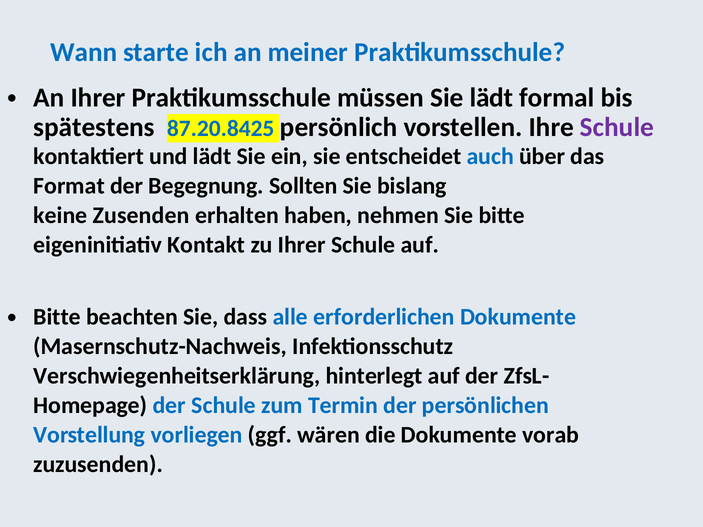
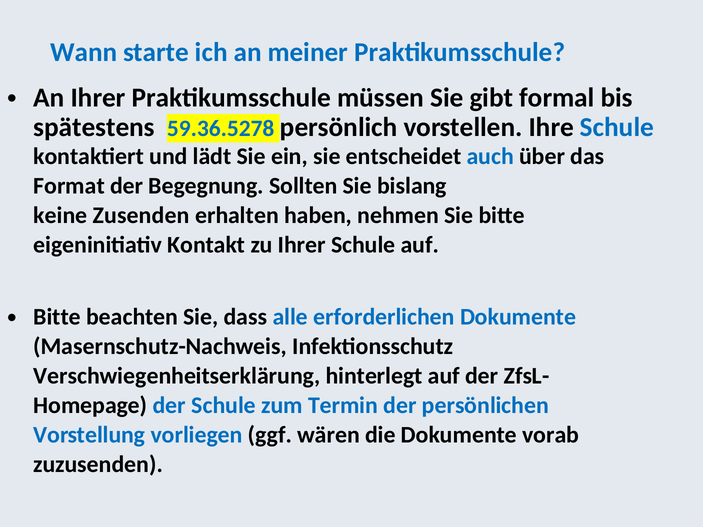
Sie lädt: lädt -> gibt
87.20.8425: 87.20.8425 -> 59.36.5278
Schule at (617, 127) colour: purple -> blue
